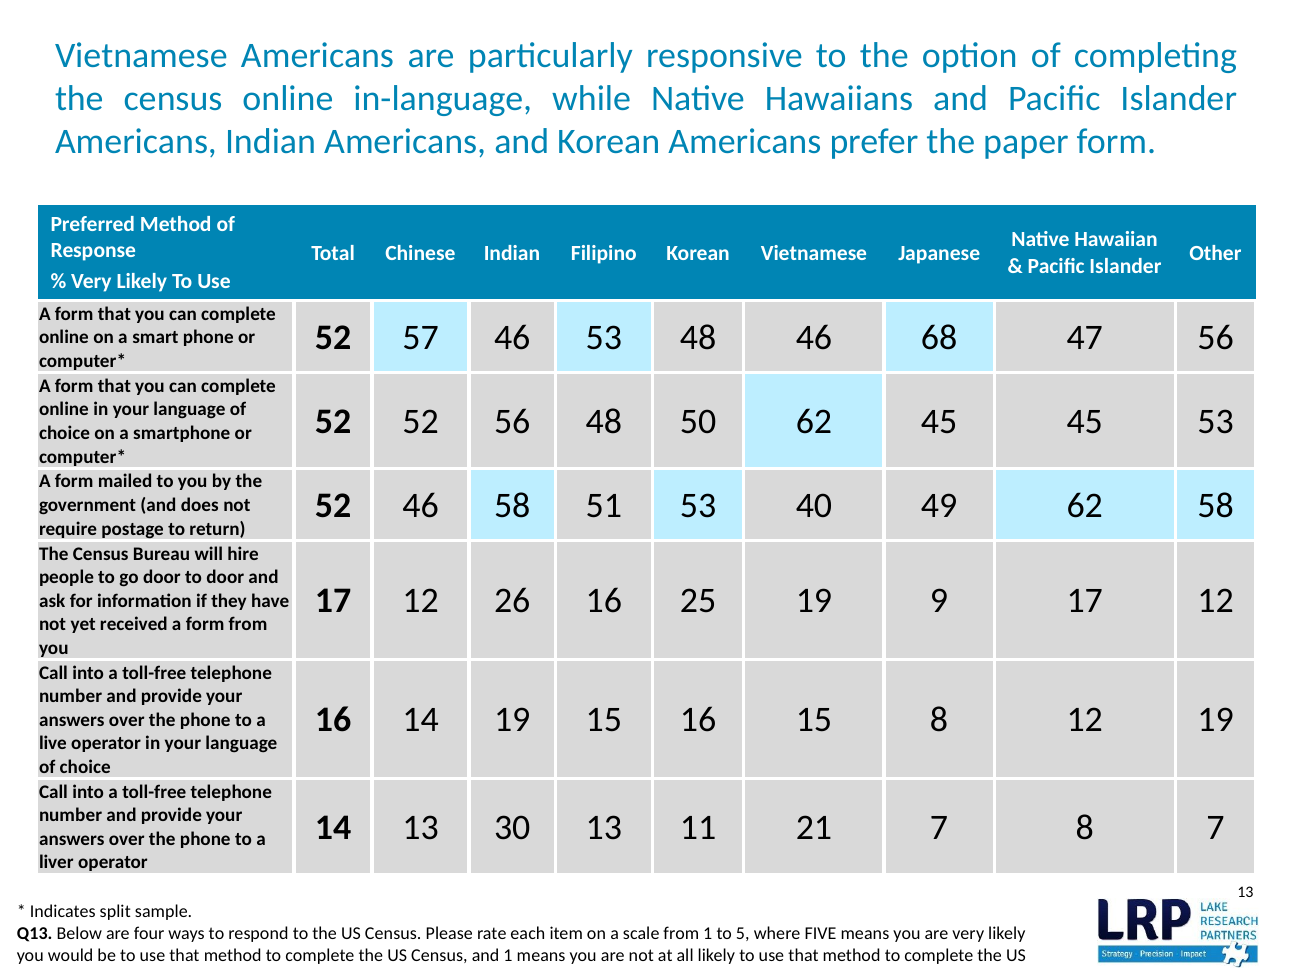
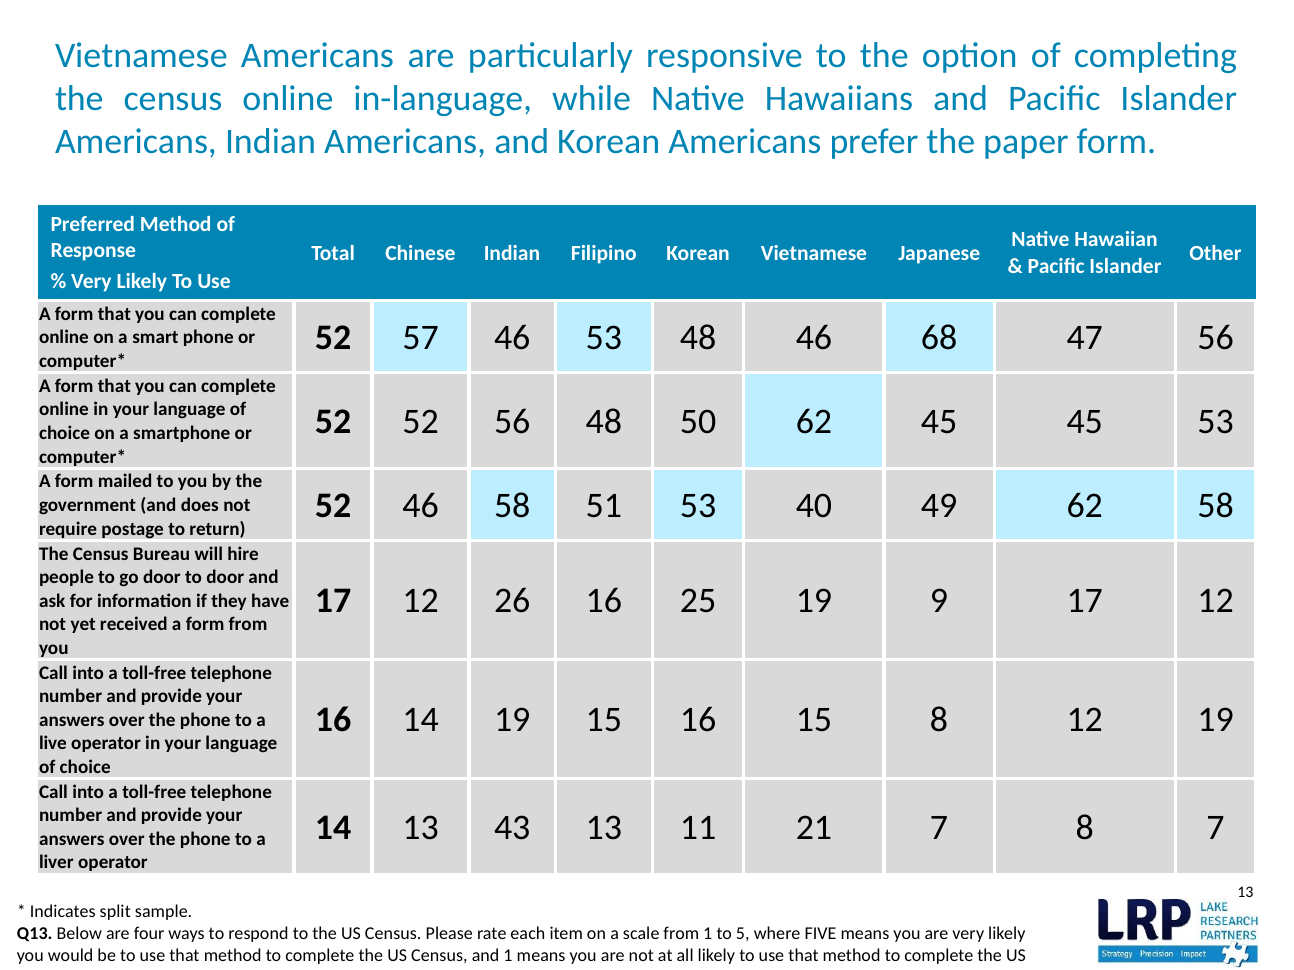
30: 30 -> 43
